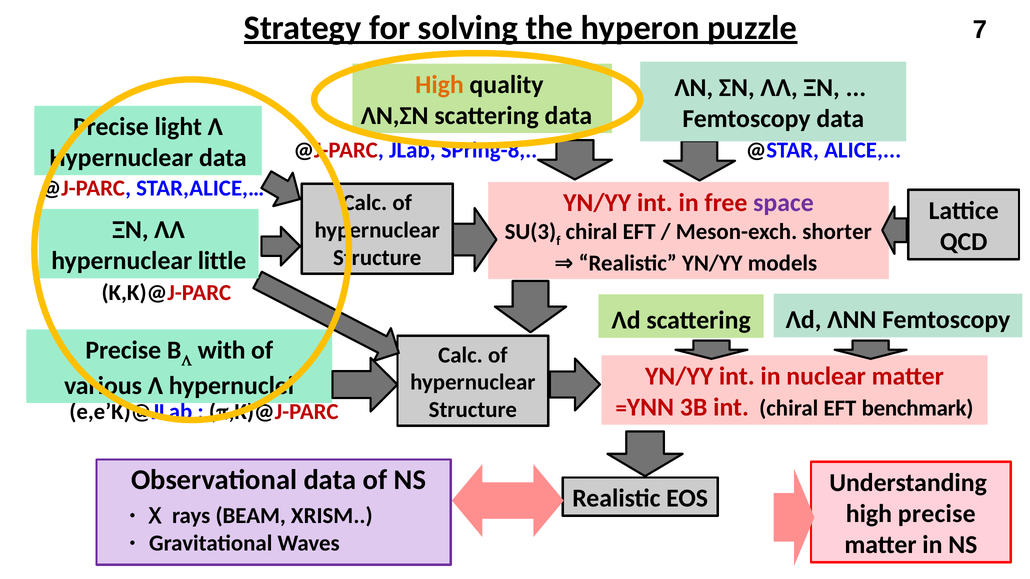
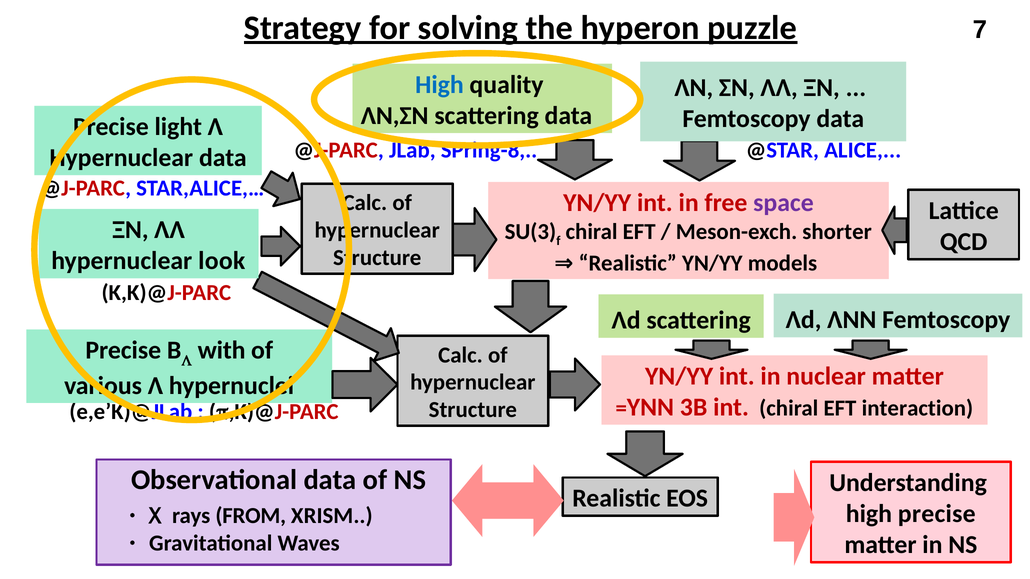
High at (439, 85) colour: orange -> blue
little: little -> look
benchmark: benchmark -> interaction
BEAM: BEAM -> FROM
